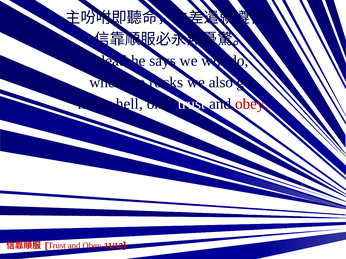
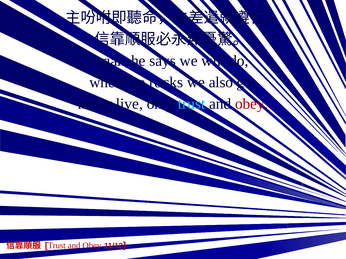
dead: dead -> trials
hell: hell -> live
trust at (192, 104) colour: white -> light blue
